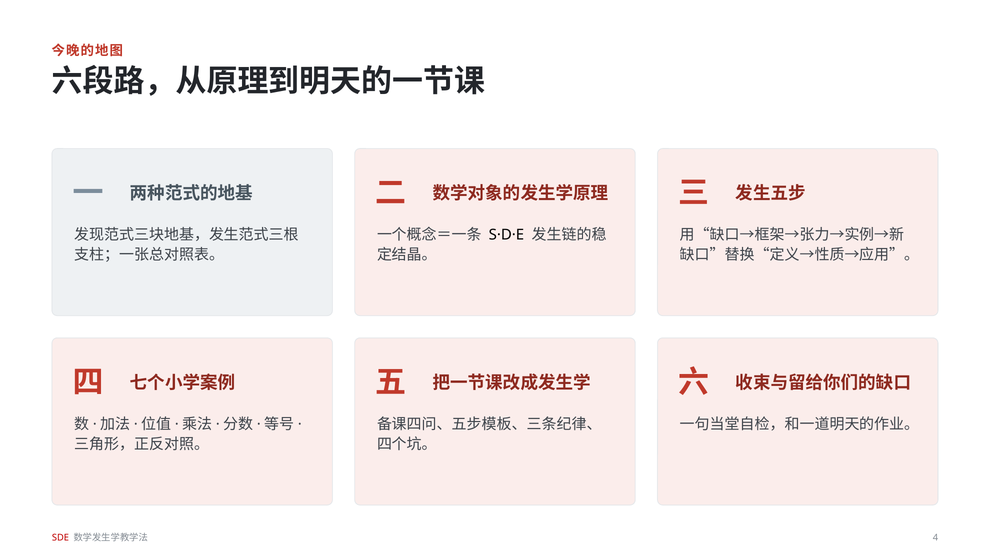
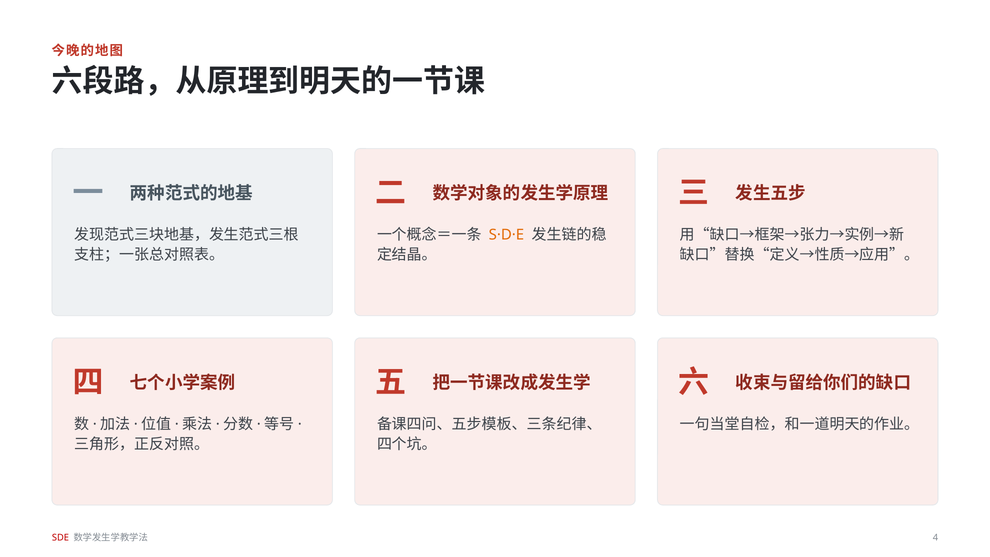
S·D·E colour: black -> orange
